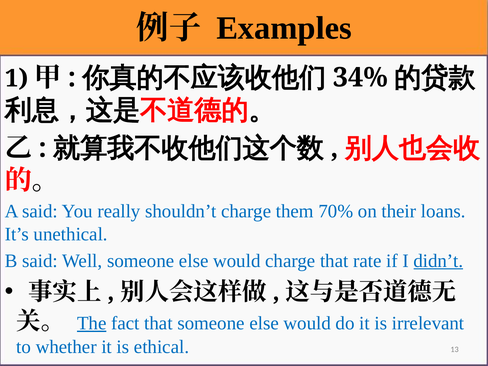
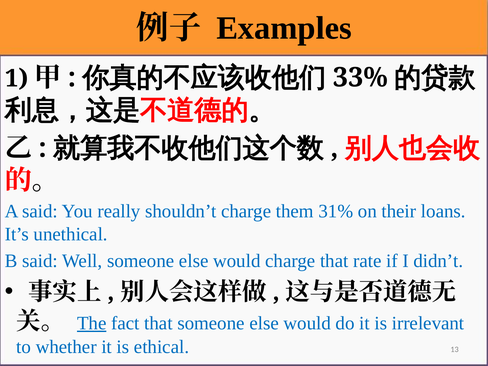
34%: 34% -> 33%
70%: 70% -> 31%
didn’t underline: present -> none
